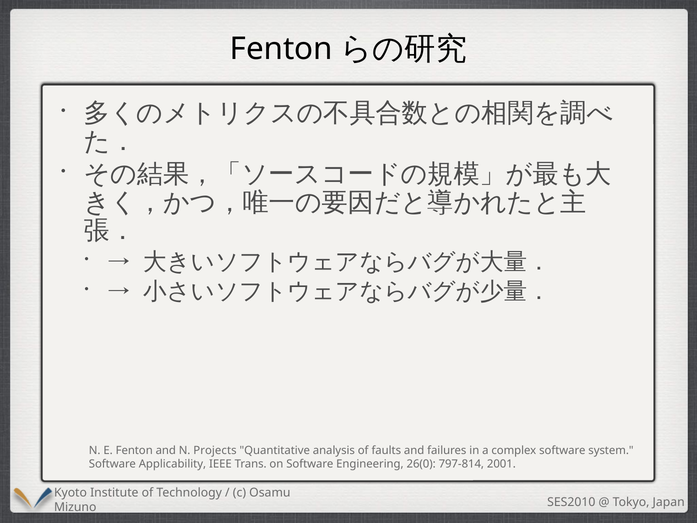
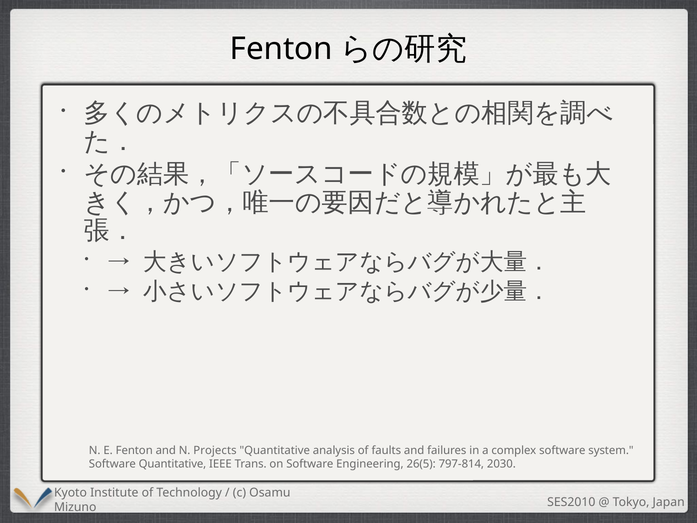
Software Applicability: Applicability -> Quantitative
26(0: 26(0 -> 26(5
2001: 2001 -> 2030
